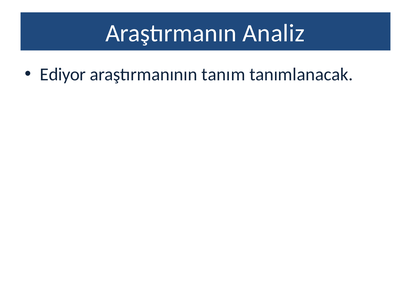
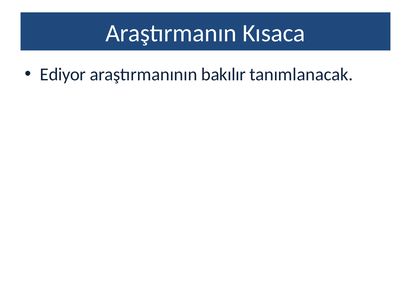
Analiz: Analiz -> Kısaca
tanım: tanım -> bakılır
